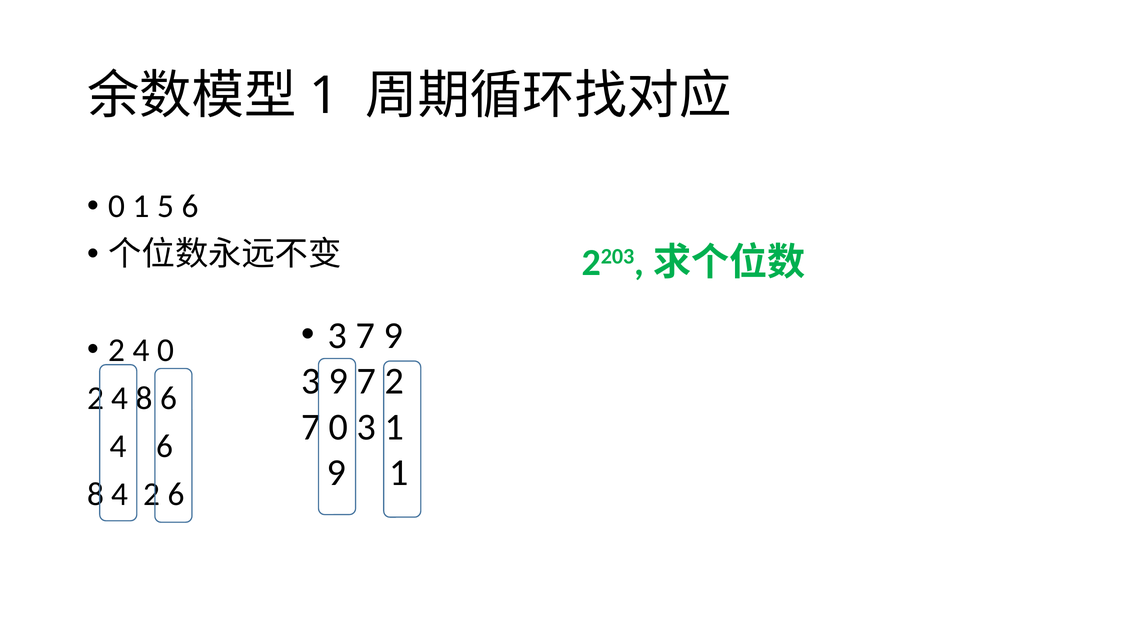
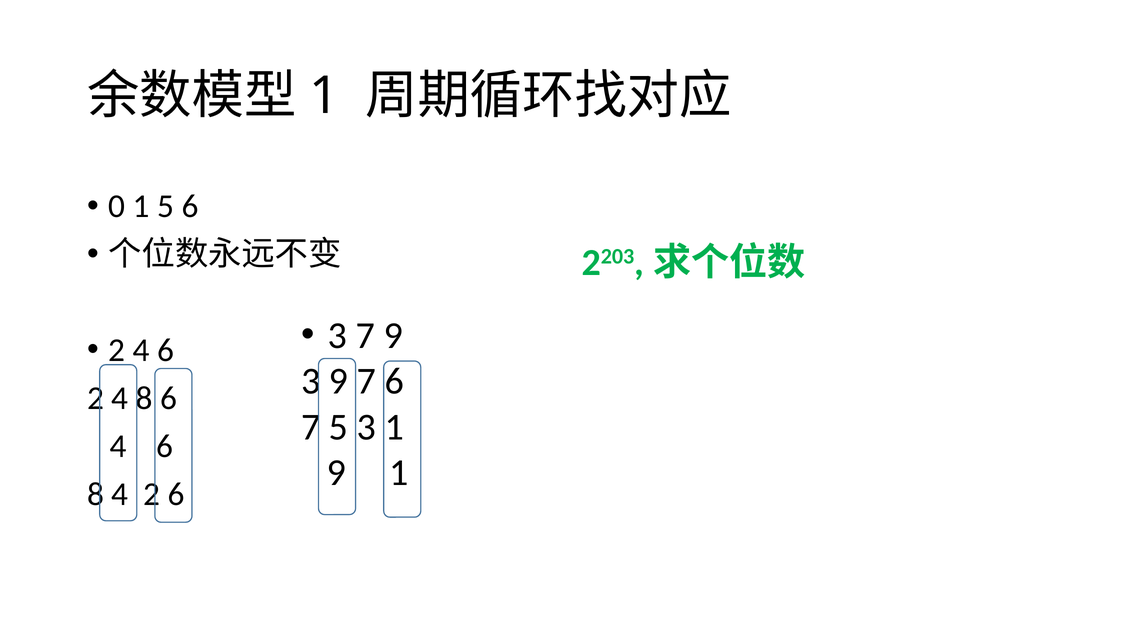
2 4 0: 0 -> 6
7 2: 2 -> 6
7 0: 0 -> 5
